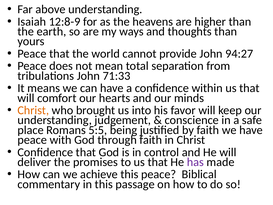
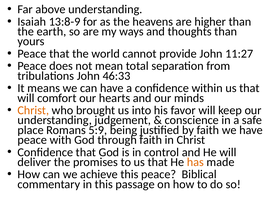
12:8-9: 12:8-9 -> 13:8-9
94:27: 94:27 -> 11:27
71:33: 71:33 -> 46:33
5:5: 5:5 -> 5:9
has colour: purple -> orange
